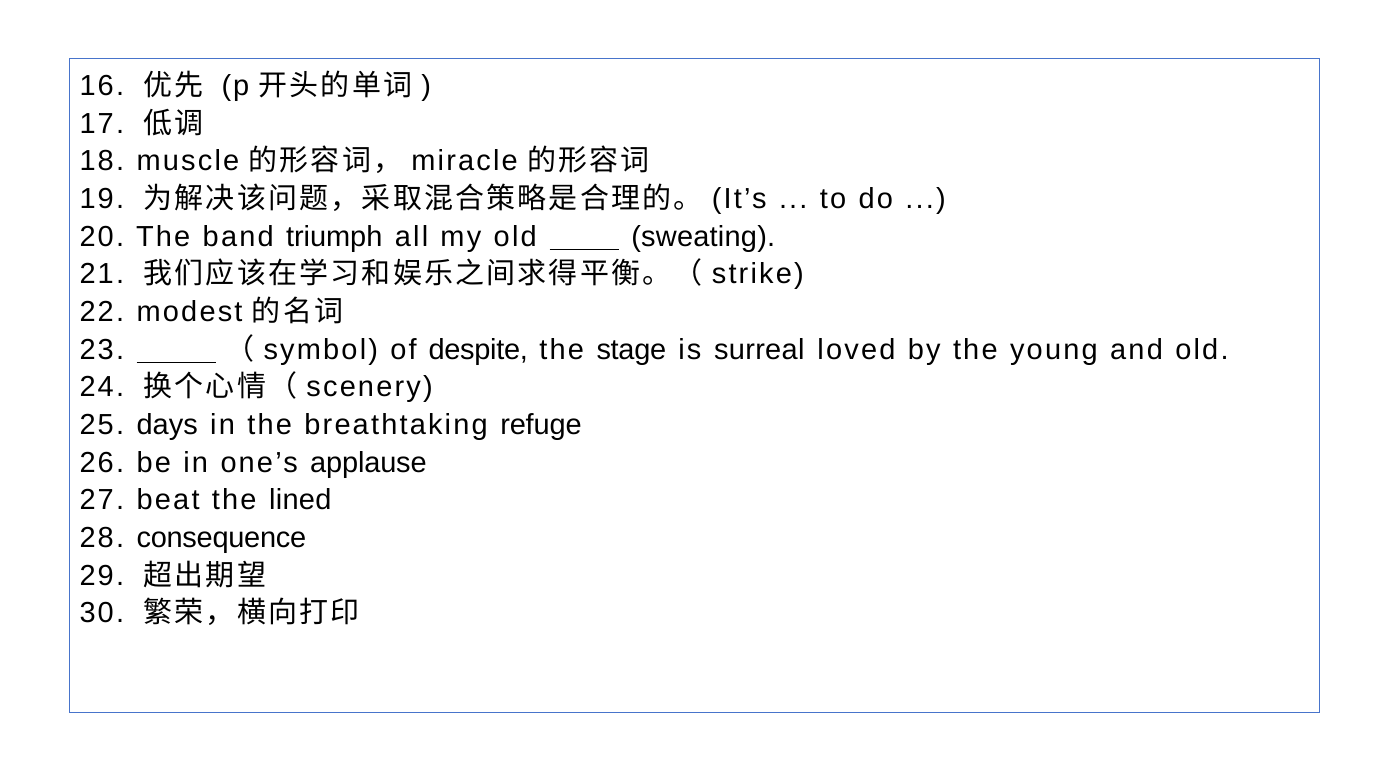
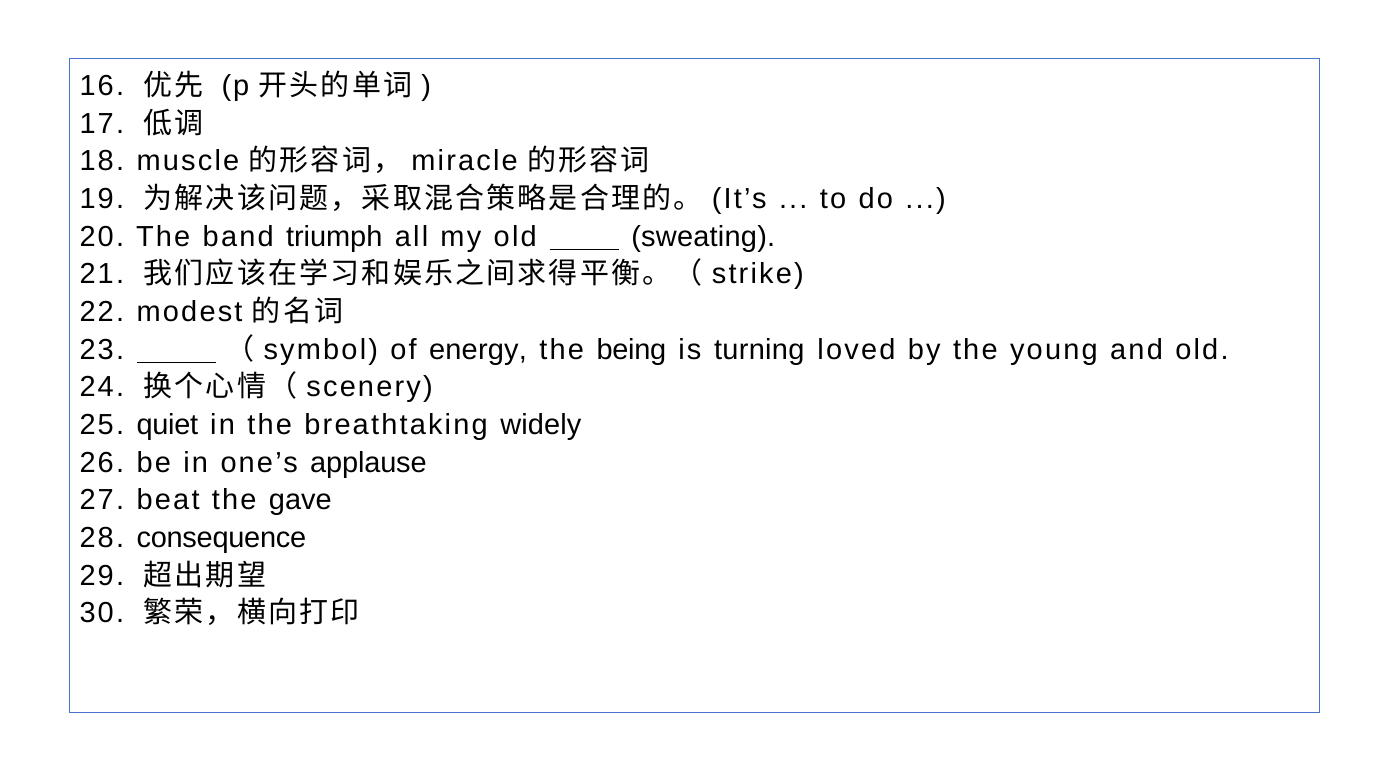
despite: despite -> energy
stage: stage -> being
surreal: surreal -> turning
days: days -> quiet
refuge: refuge -> widely
lined: lined -> gave
